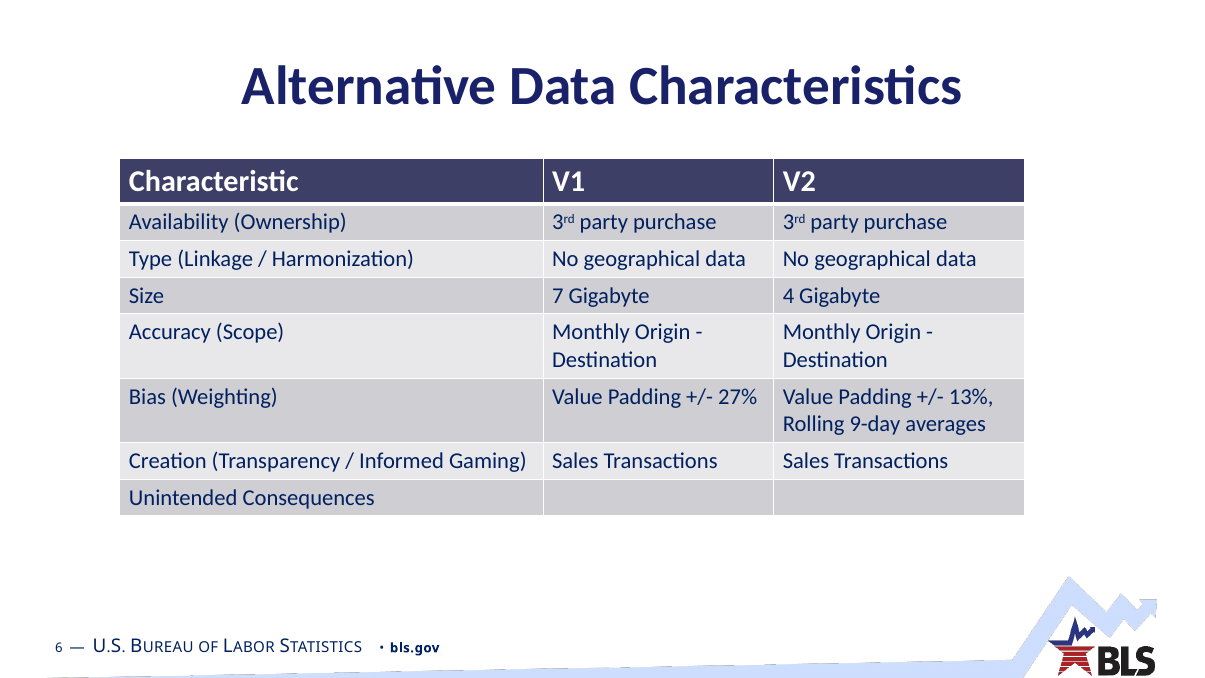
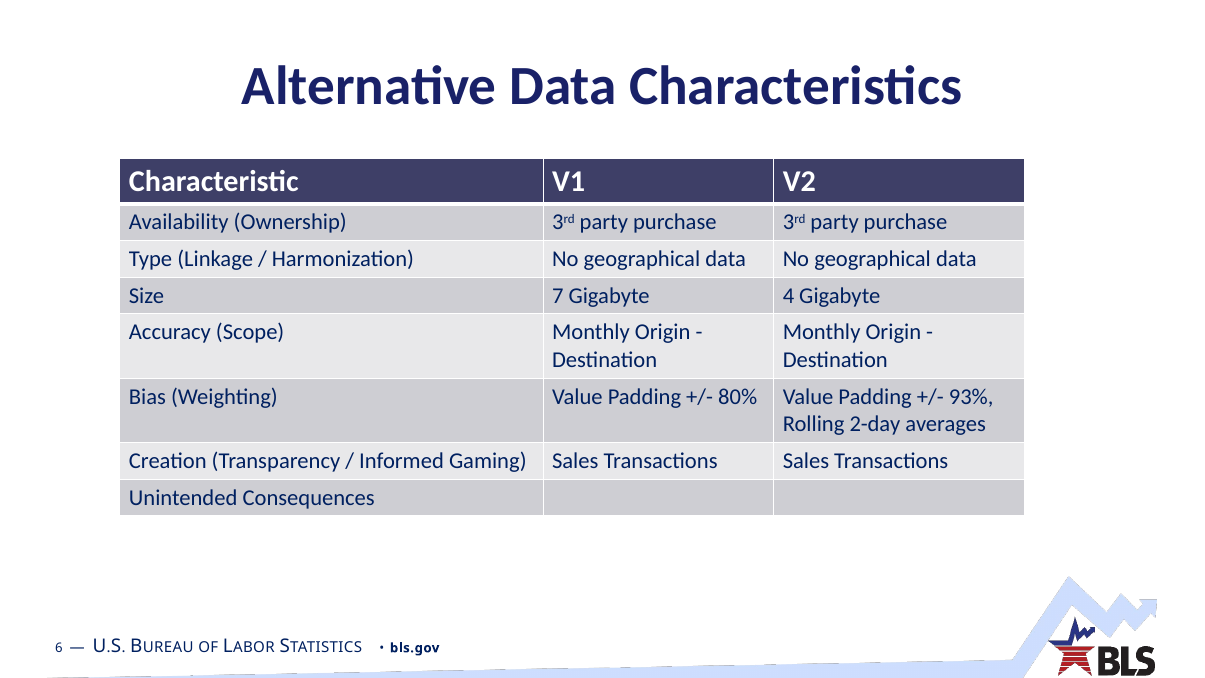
27%: 27% -> 80%
13%: 13% -> 93%
9-day: 9-day -> 2-day
